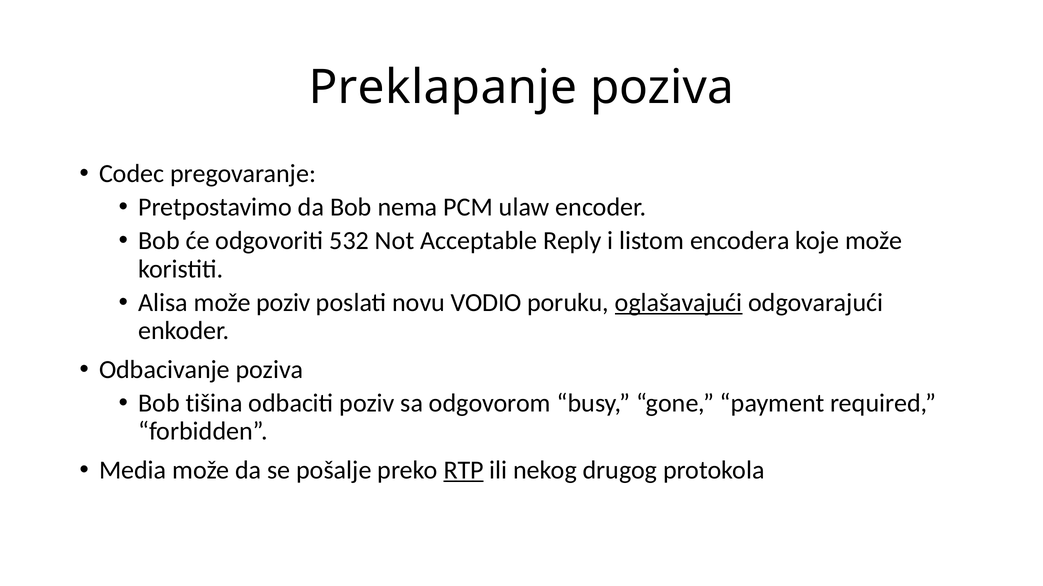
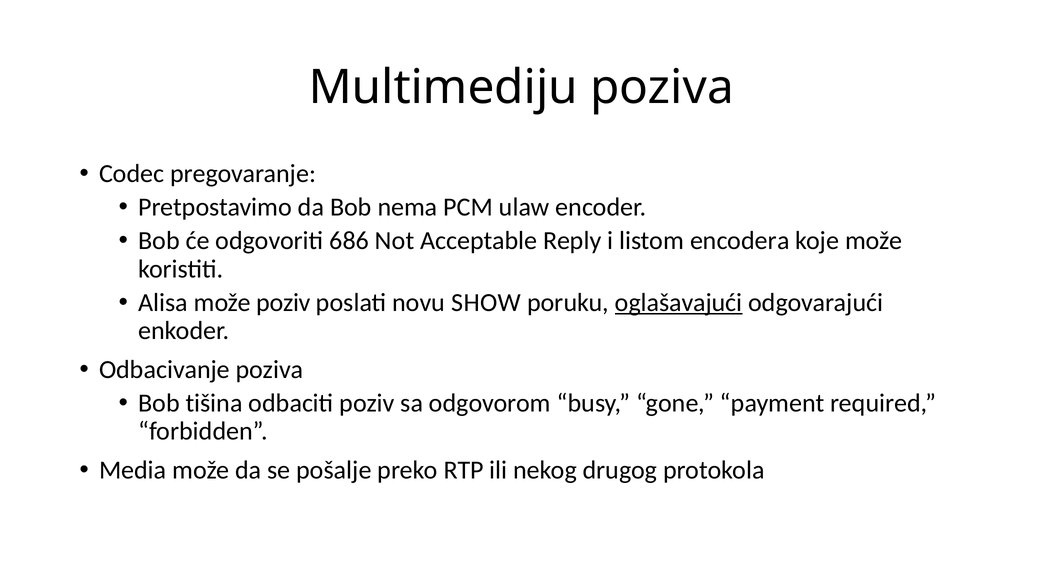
Preklapanje: Preklapanje -> Multimediju
532: 532 -> 686
VODIO: VODIO -> SHOW
RTP underline: present -> none
